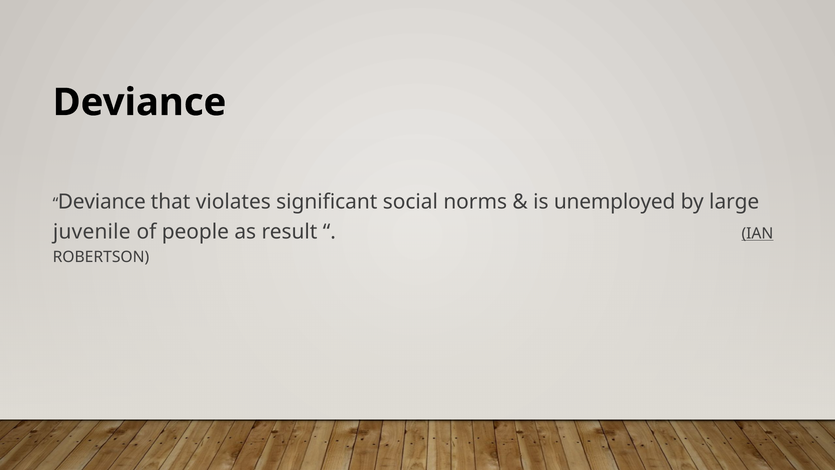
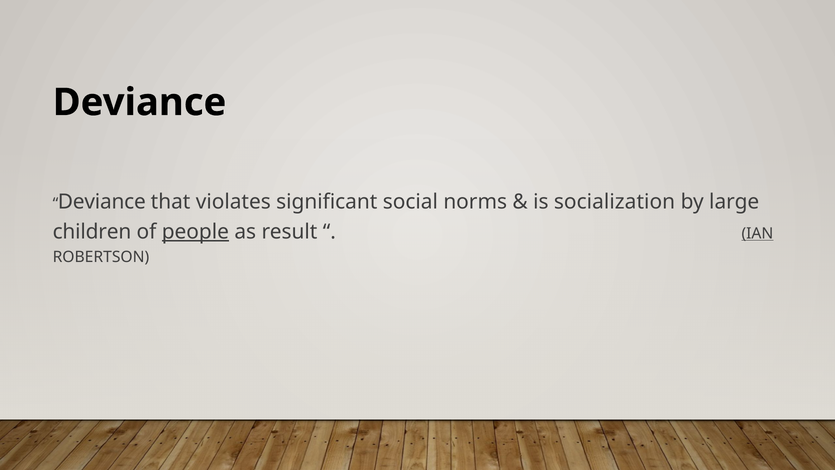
unemployed: unemployed -> socialization
juvenile: juvenile -> children
people underline: none -> present
